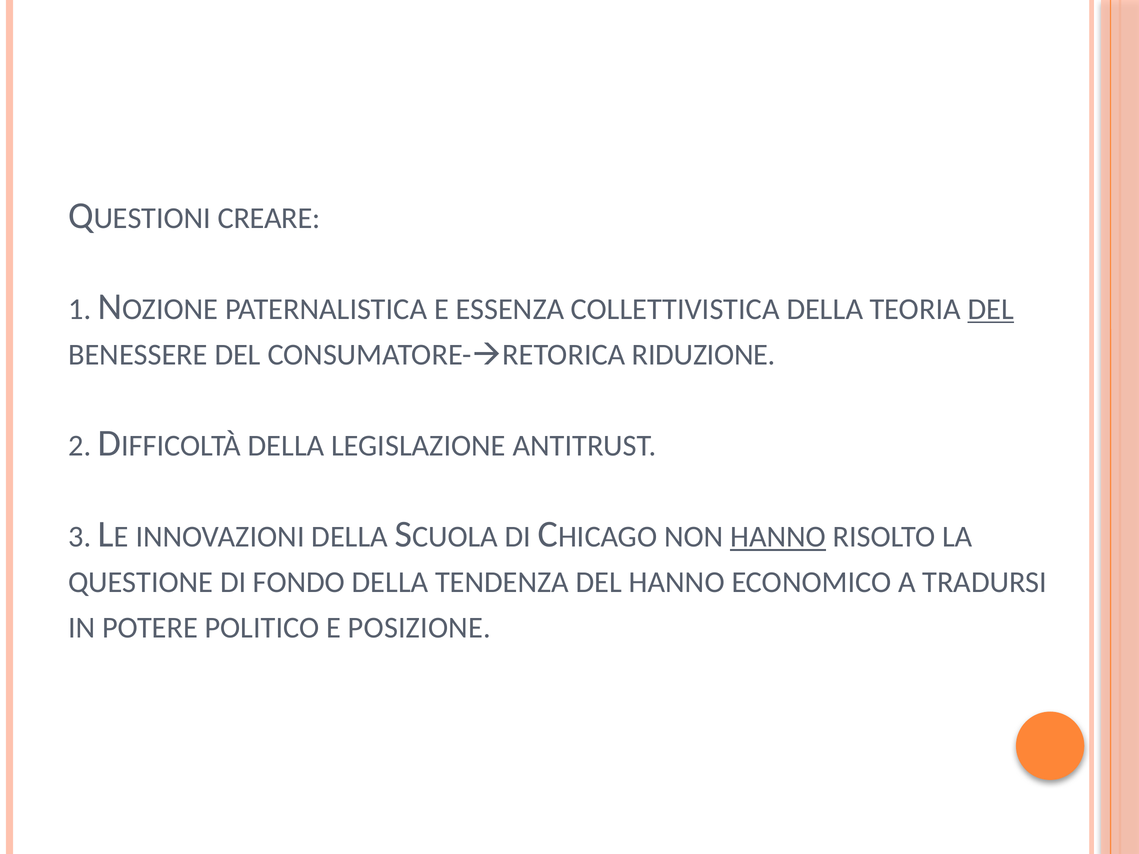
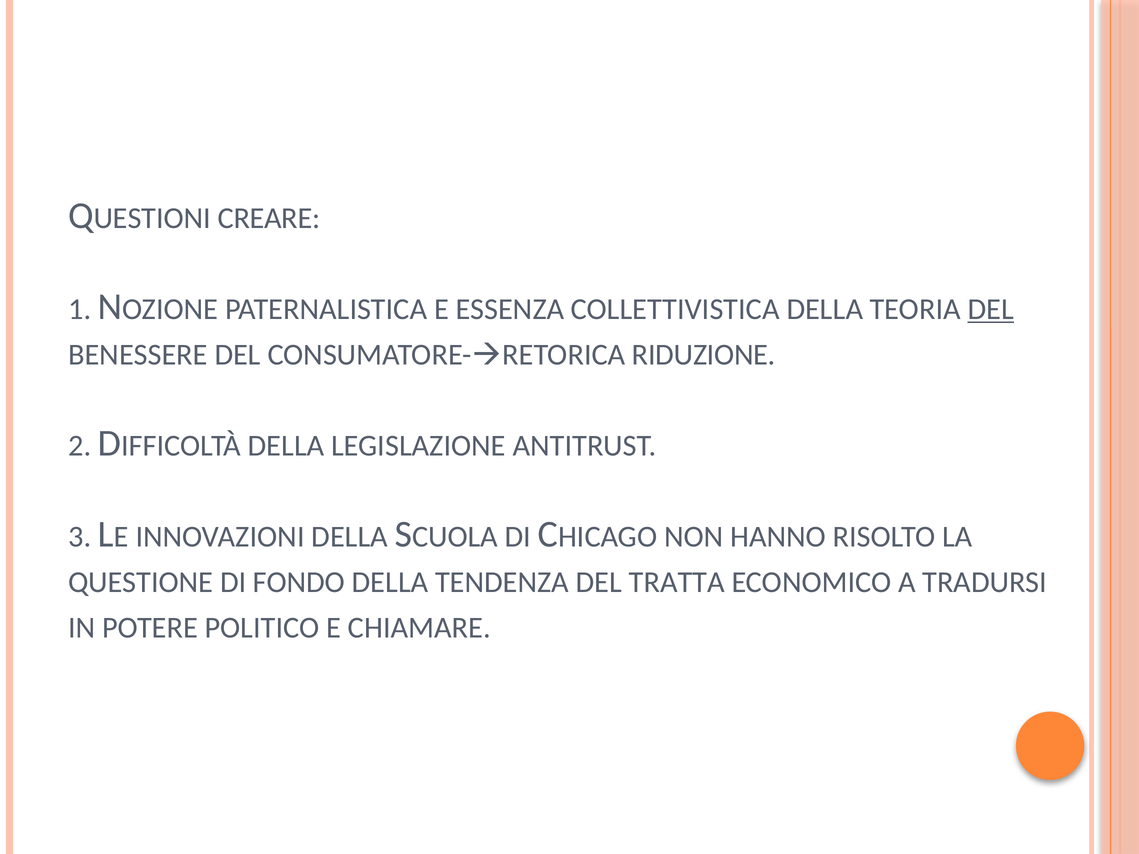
HANNO at (778, 537) underline: present -> none
DEL HANNO: HANNO -> TRATTA
POSIZIONE: POSIZIONE -> CHIAMARE
